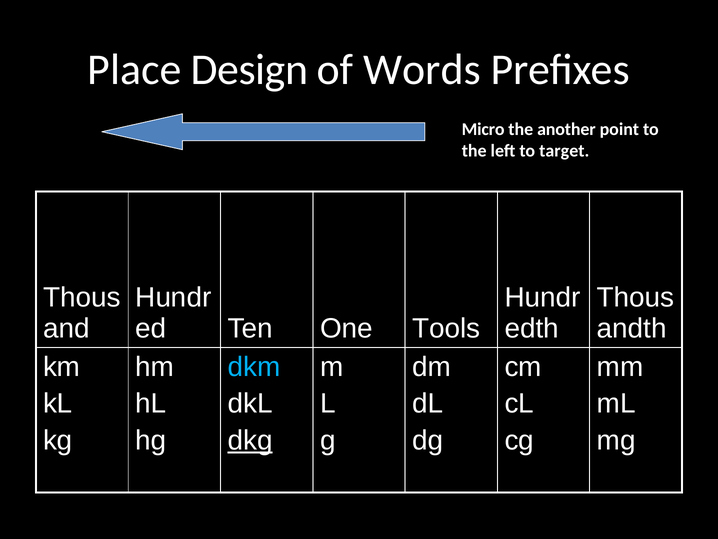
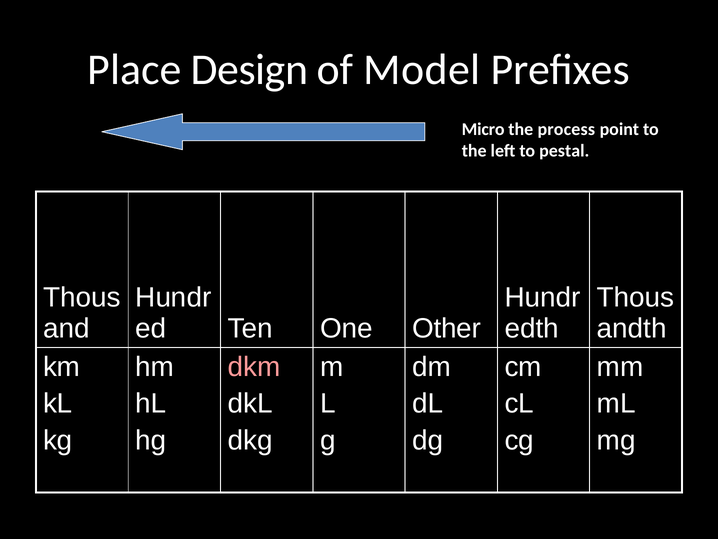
Words: Words -> Model
another: another -> process
target: target -> pestal
Tools: Tools -> Other
dkm colour: light blue -> pink
dkg underline: present -> none
